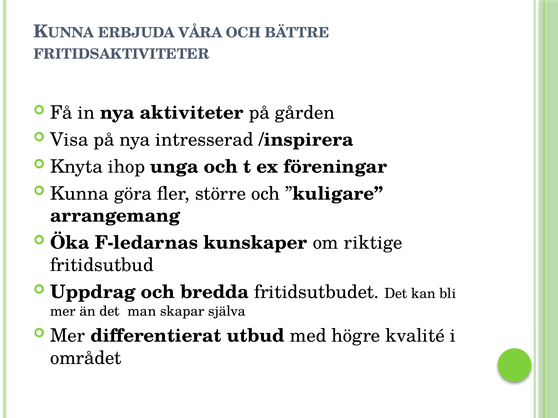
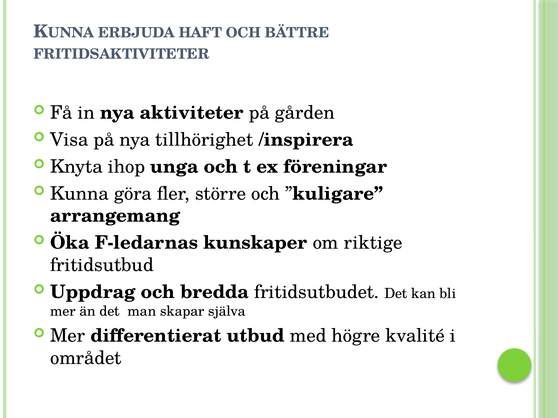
VÅRA: VÅRA -> HAFT
intresserad: intresserad -> tillhörighet
